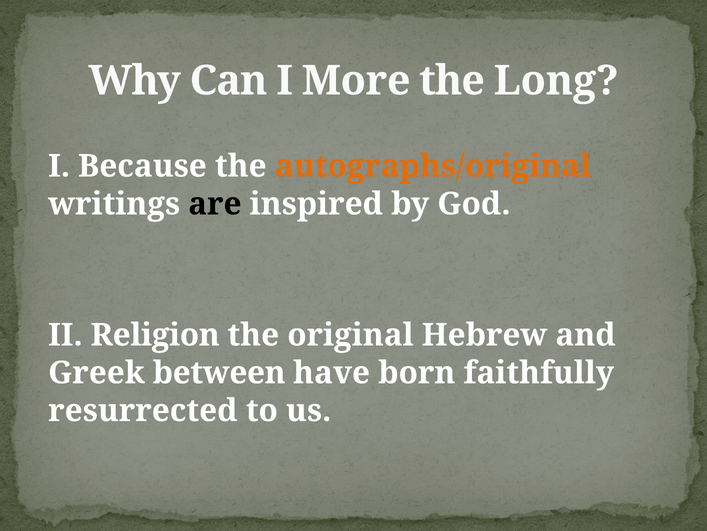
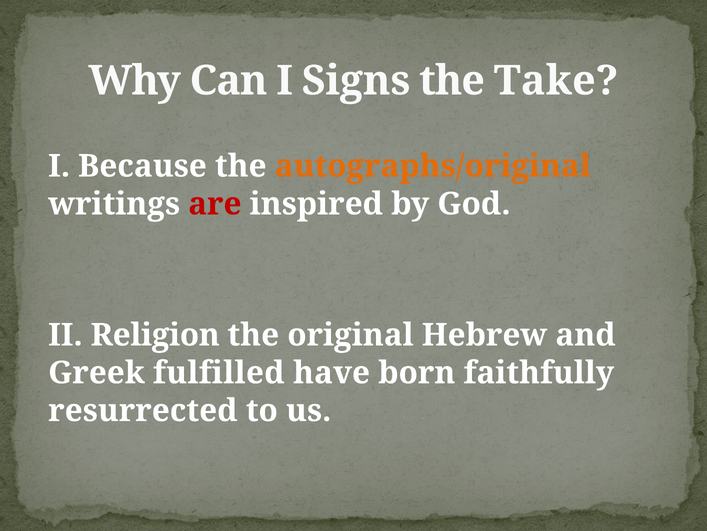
More: More -> Signs
Long: Long -> Take
are colour: black -> red
between: between -> fulfilled
